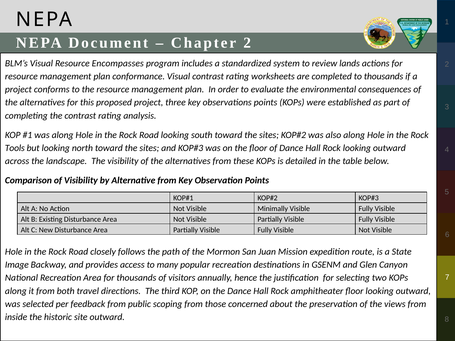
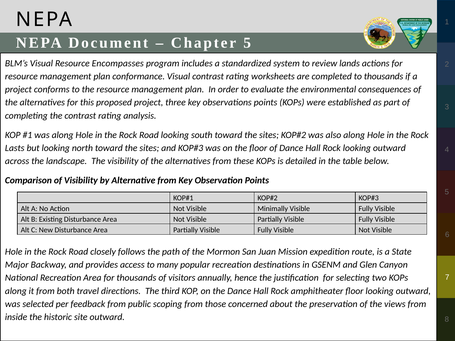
Chapter 2: 2 -> 5
Tools: Tools -> Lasts
Image: Image -> Major
